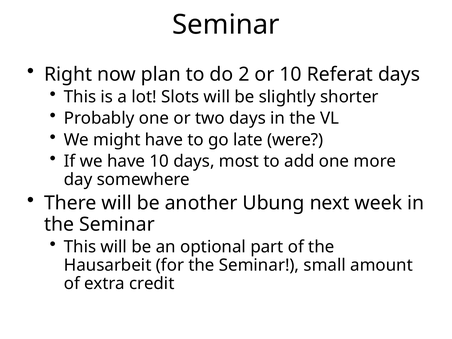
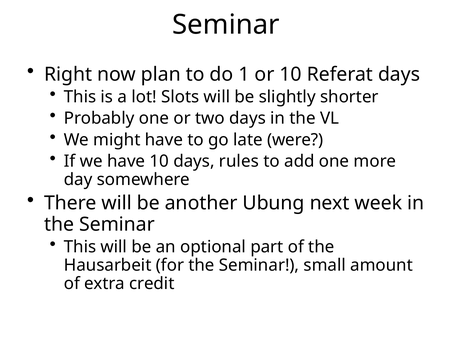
2: 2 -> 1
most: most -> rules
